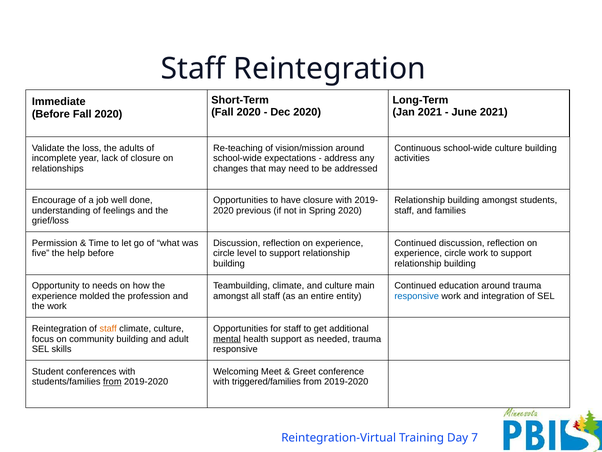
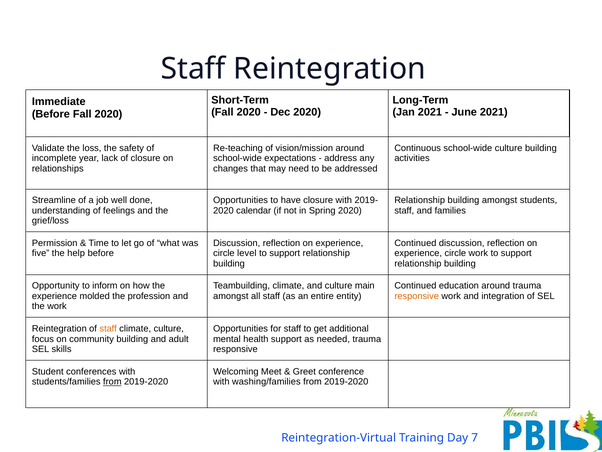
adults: adults -> safety
Encourage: Encourage -> Streamline
previous: previous -> calendar
needs: needs -> inform
responsive at (417, 296) colour: blue -> orange
mental underline: present -> none
triggered/families: triggered/families -> washing/families
